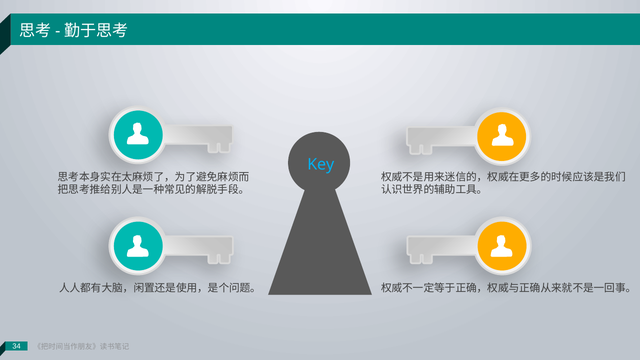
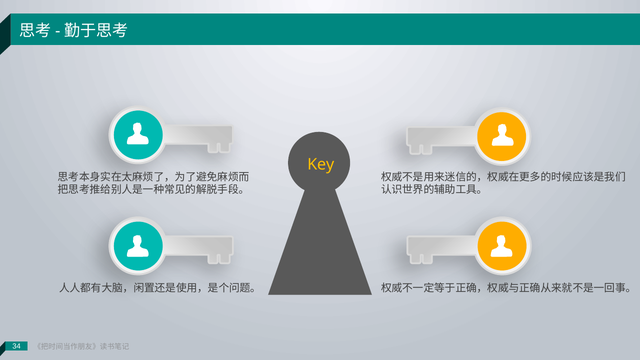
Key colour: light blue -> yellow
